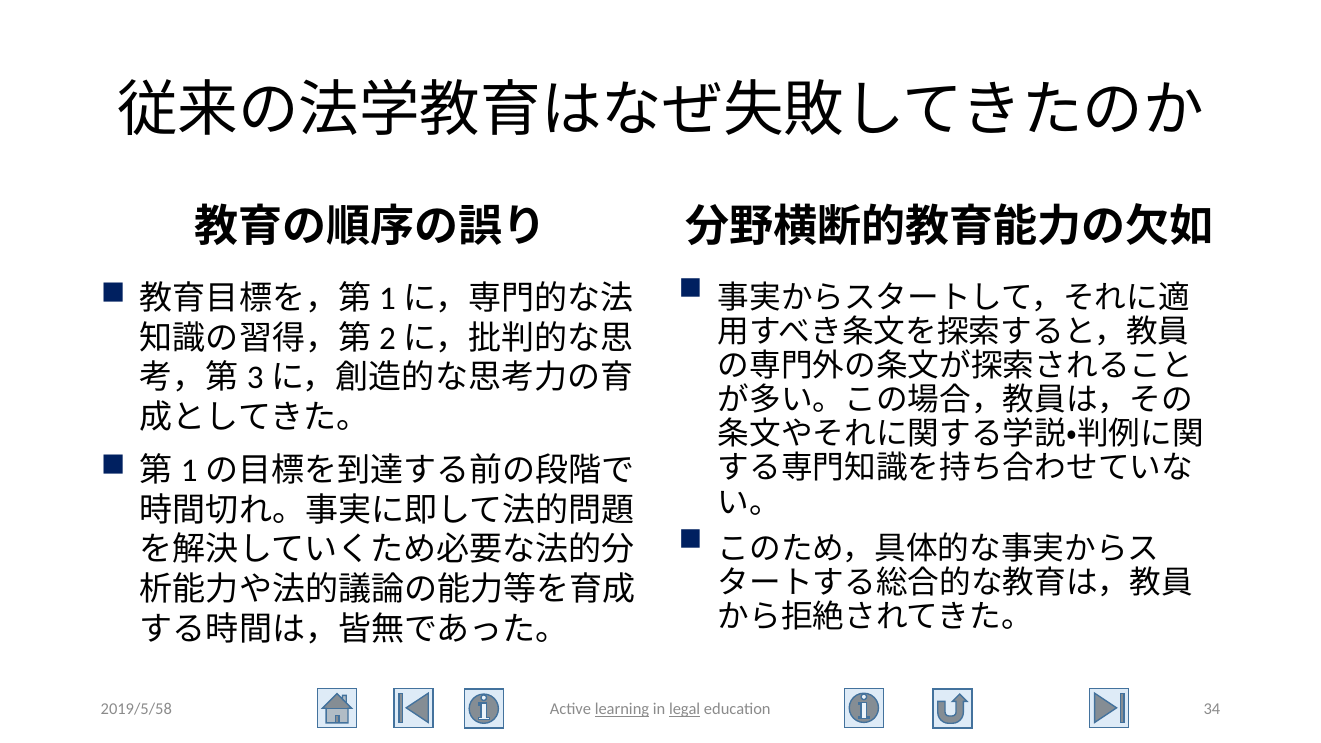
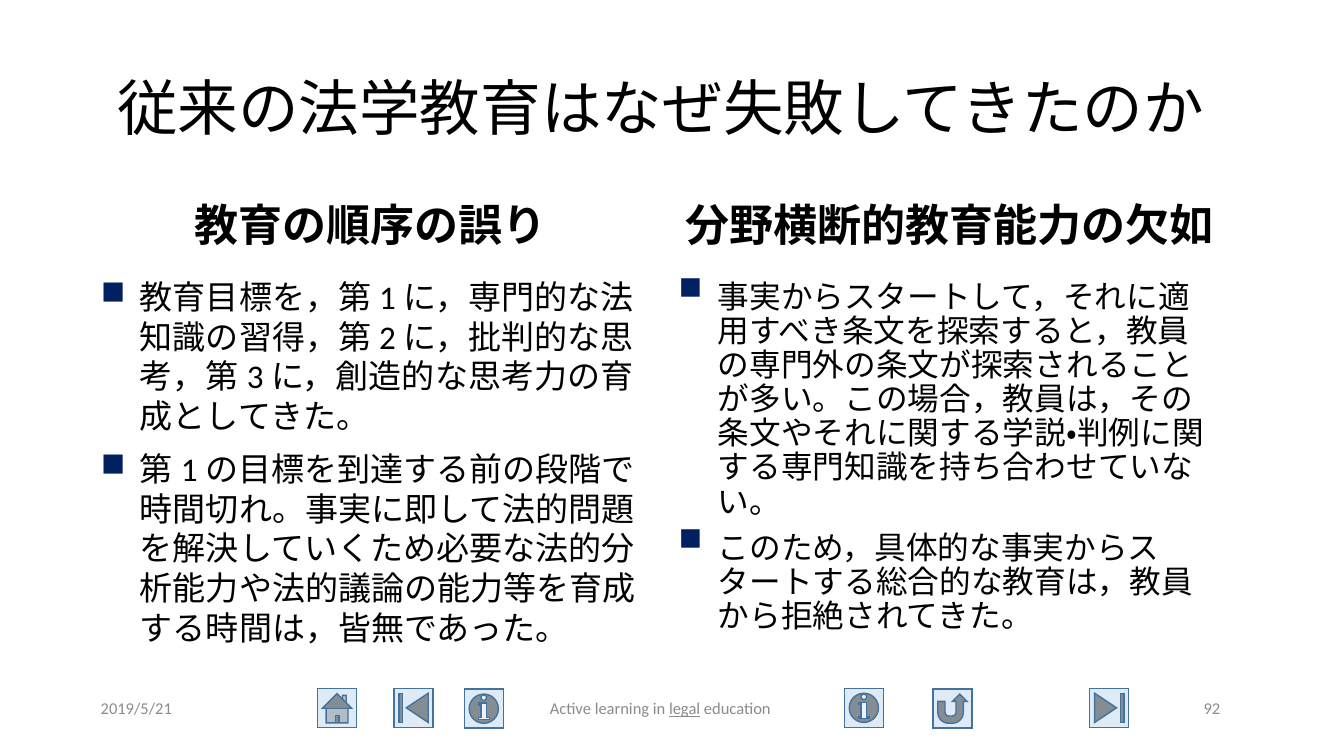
2019/5/58: 2019/5/58 -> 2019/5/21
learning underline: present -> none
34: 34 -> 92
